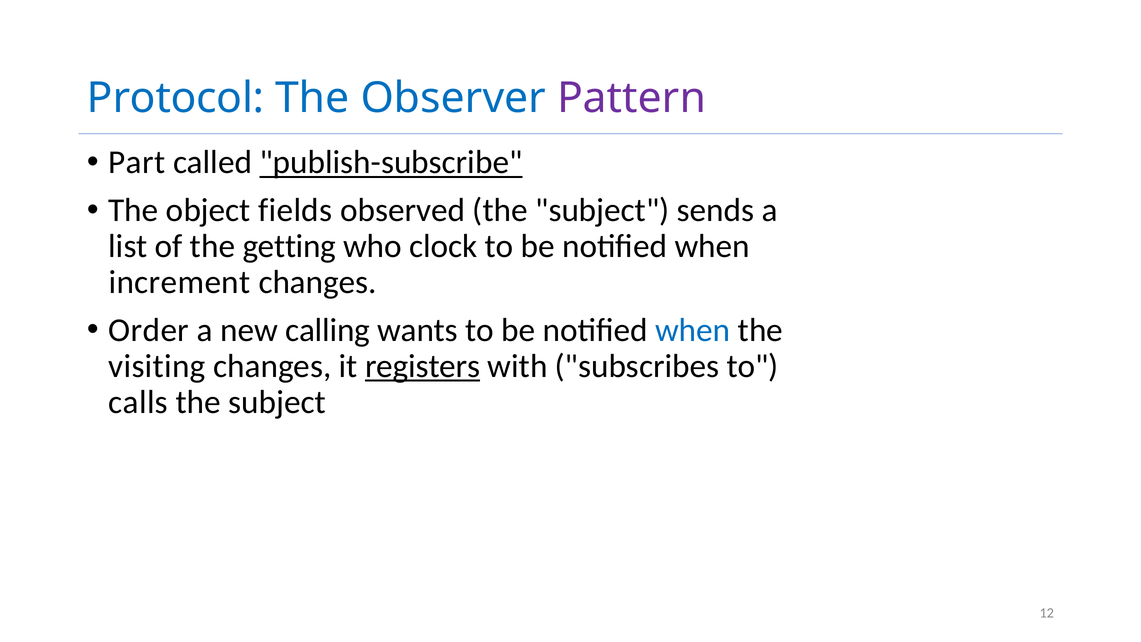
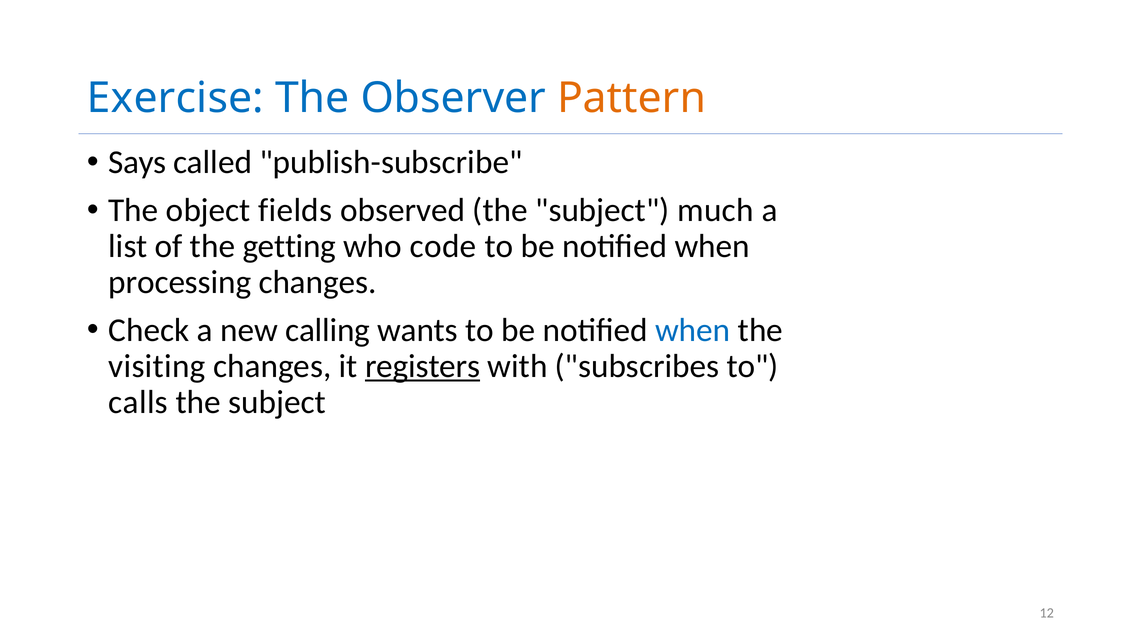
Protocol: Protocol -> Exercise
Pattern colour: purple -> orange
Part: Part -> Says
publish-subscribe underline: present -> none
sends: sends -> much
clock: clock -> code
increment: increment -> processing
Order: Order -> Check
